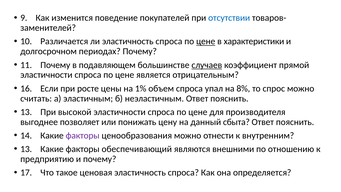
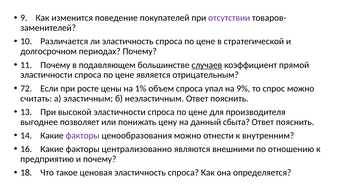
отсутствии colour: blue -> purple
цене at (206, 41) underline: present -> none
характеристики: характеристики -> стратегической
16: 16 -> 72
8%: 8% -> 9%
13 at (26, 149): 13 -> 16
обеспечивающий: обеспечивающий -> централизованно
17: 17 -> 18
